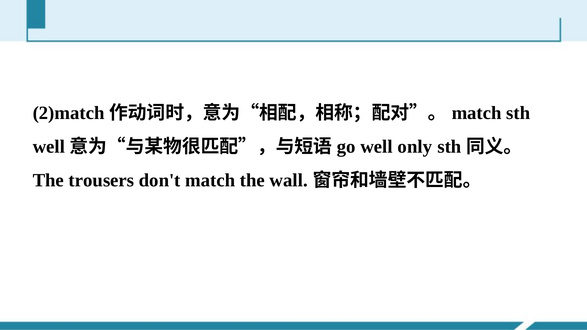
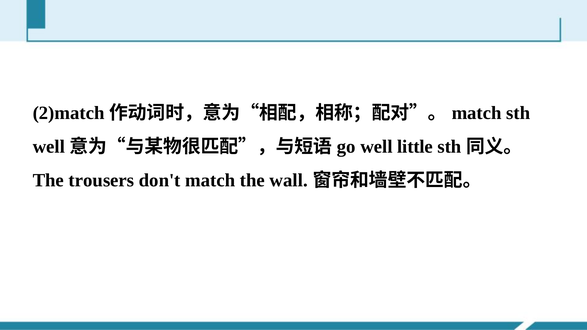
only: only -> little
